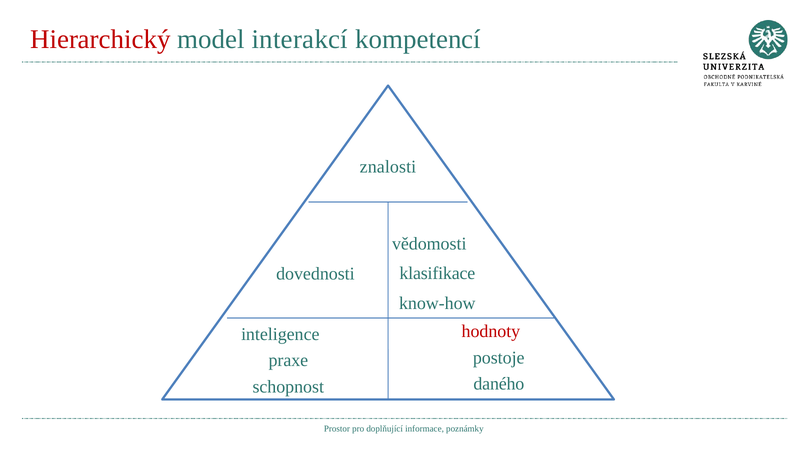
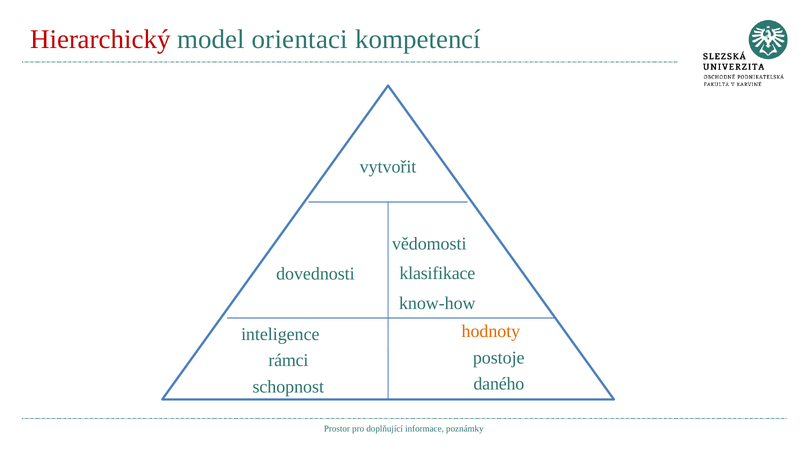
interakcí: interakcí -> orientaci
znalosti: znalosti -> vytvořit
hodnoty colour: red -> orange
praxe: praxe -> rámci
